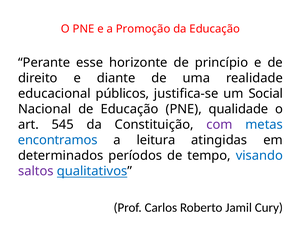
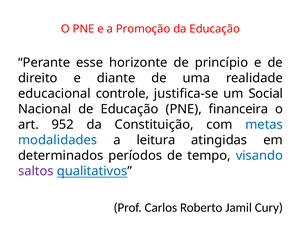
públicos: públicos -> controle
qualidade: qualidade -> financeira
545: 545 -> 952
com colour: purple -> black
encontramos: encontramos -> modalidades
